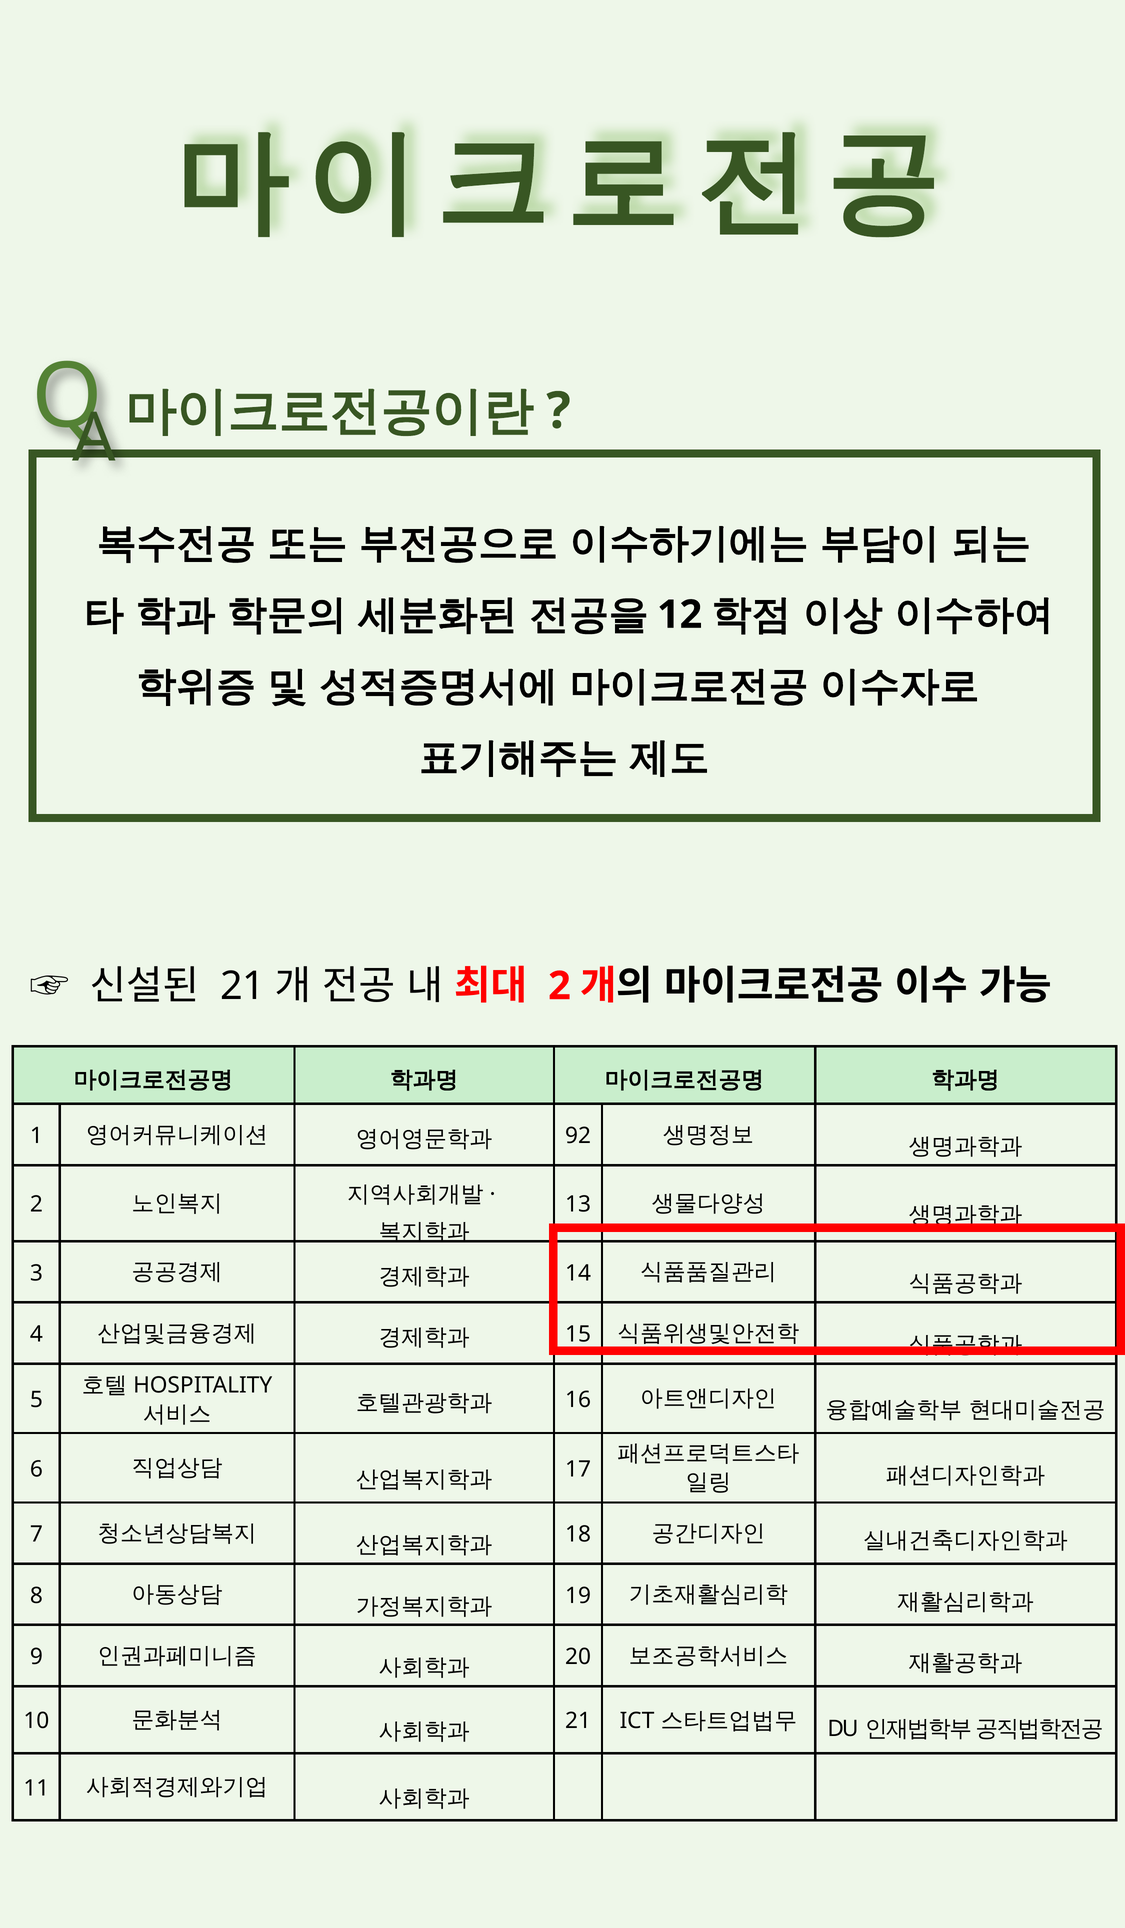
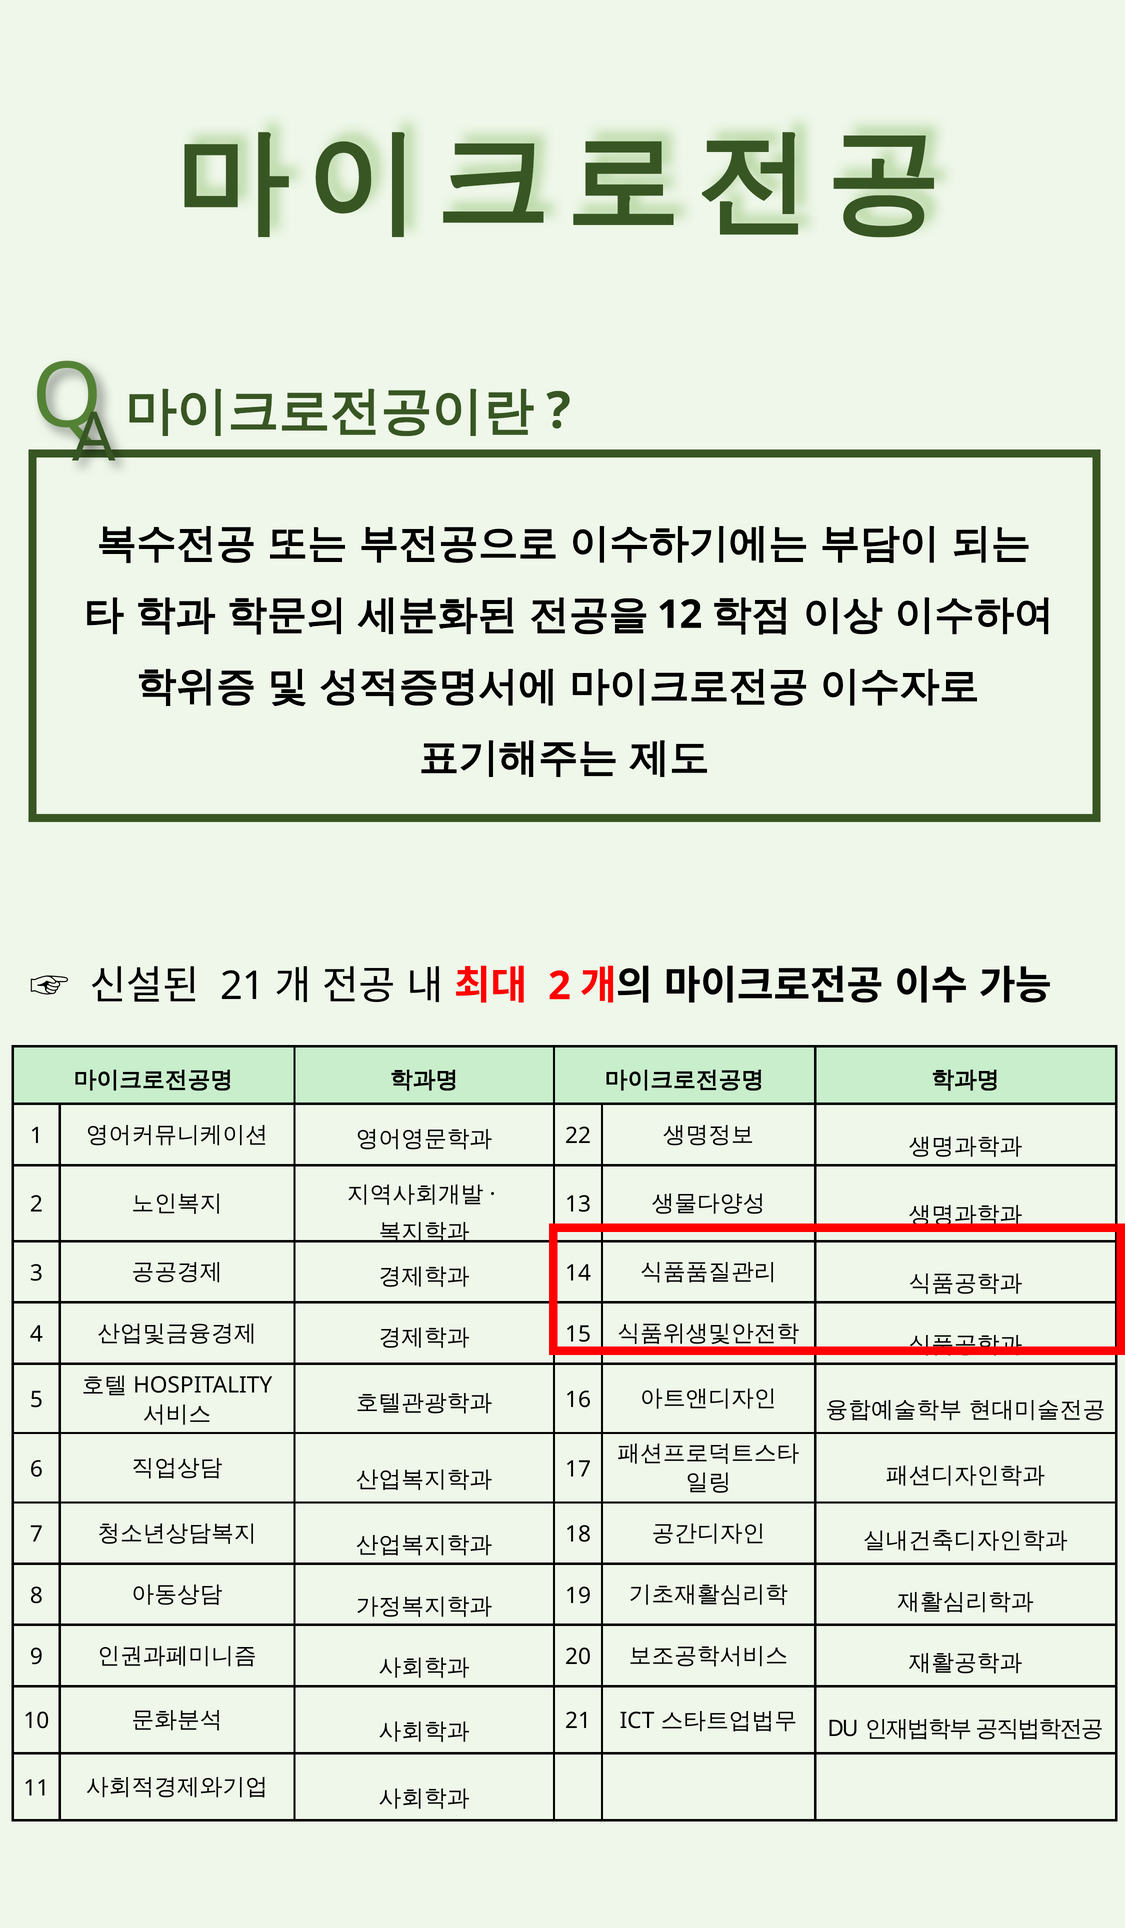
92: 92 -> 22
